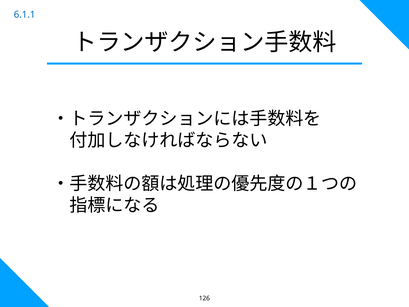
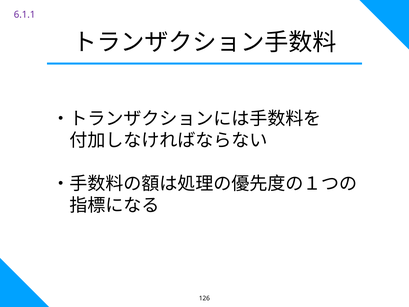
6.1.1 colour: blue -> purple
